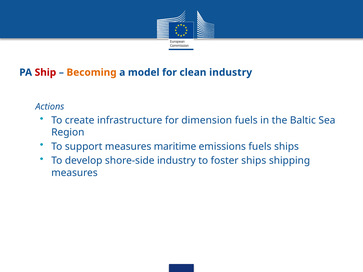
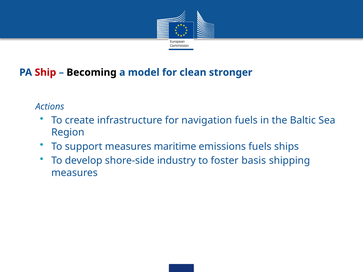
Becoming colour: orange -> black
clean industry: industry -> stronger
dimension: dimension -> navigation
foster ships: ships -> basis
